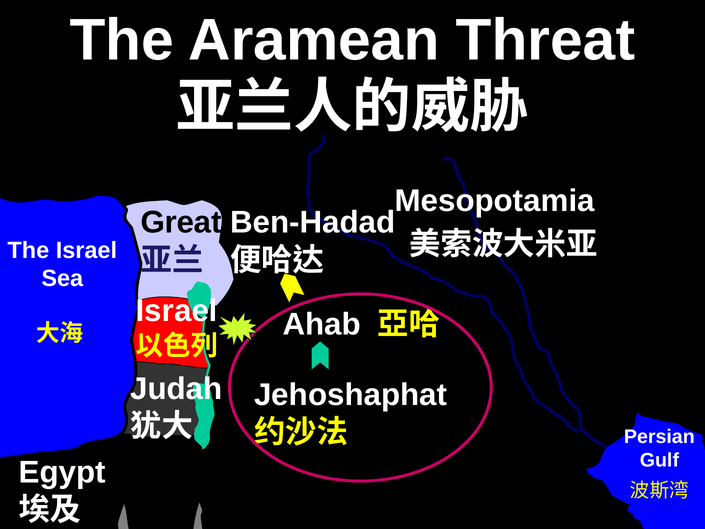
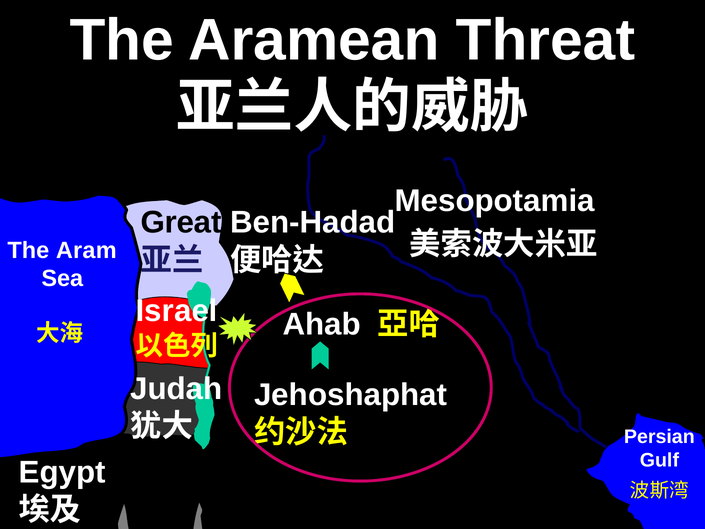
The Israel: Israel -> Aram
